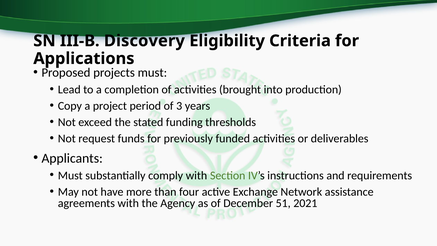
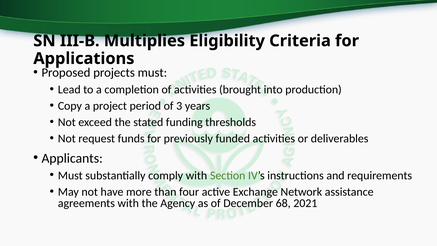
Discovery: Discovery -> Multiplies
51: 51 -> 68
